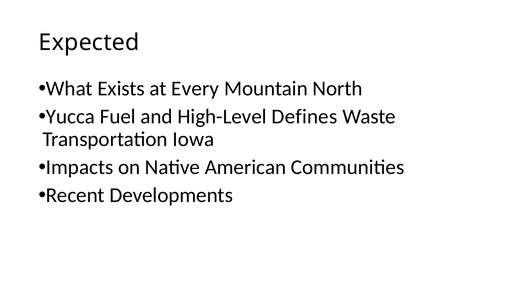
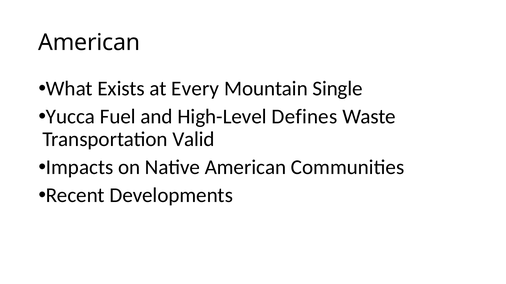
Expected at (89, 43): Expected -> American
North: North -> Single
Iowa: Iowa -> Valid
